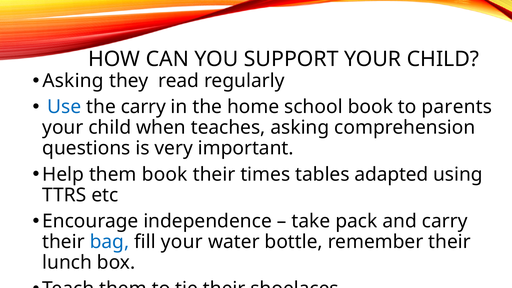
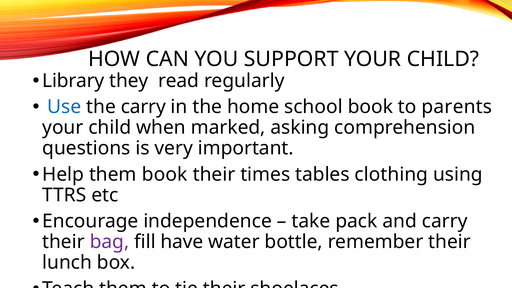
Asking at (73, 81): Asking -> Library
teaches: teaches -> marked
adapted: adapted -> clothing
bag colour: blue -> purple
fill your: your -> have
